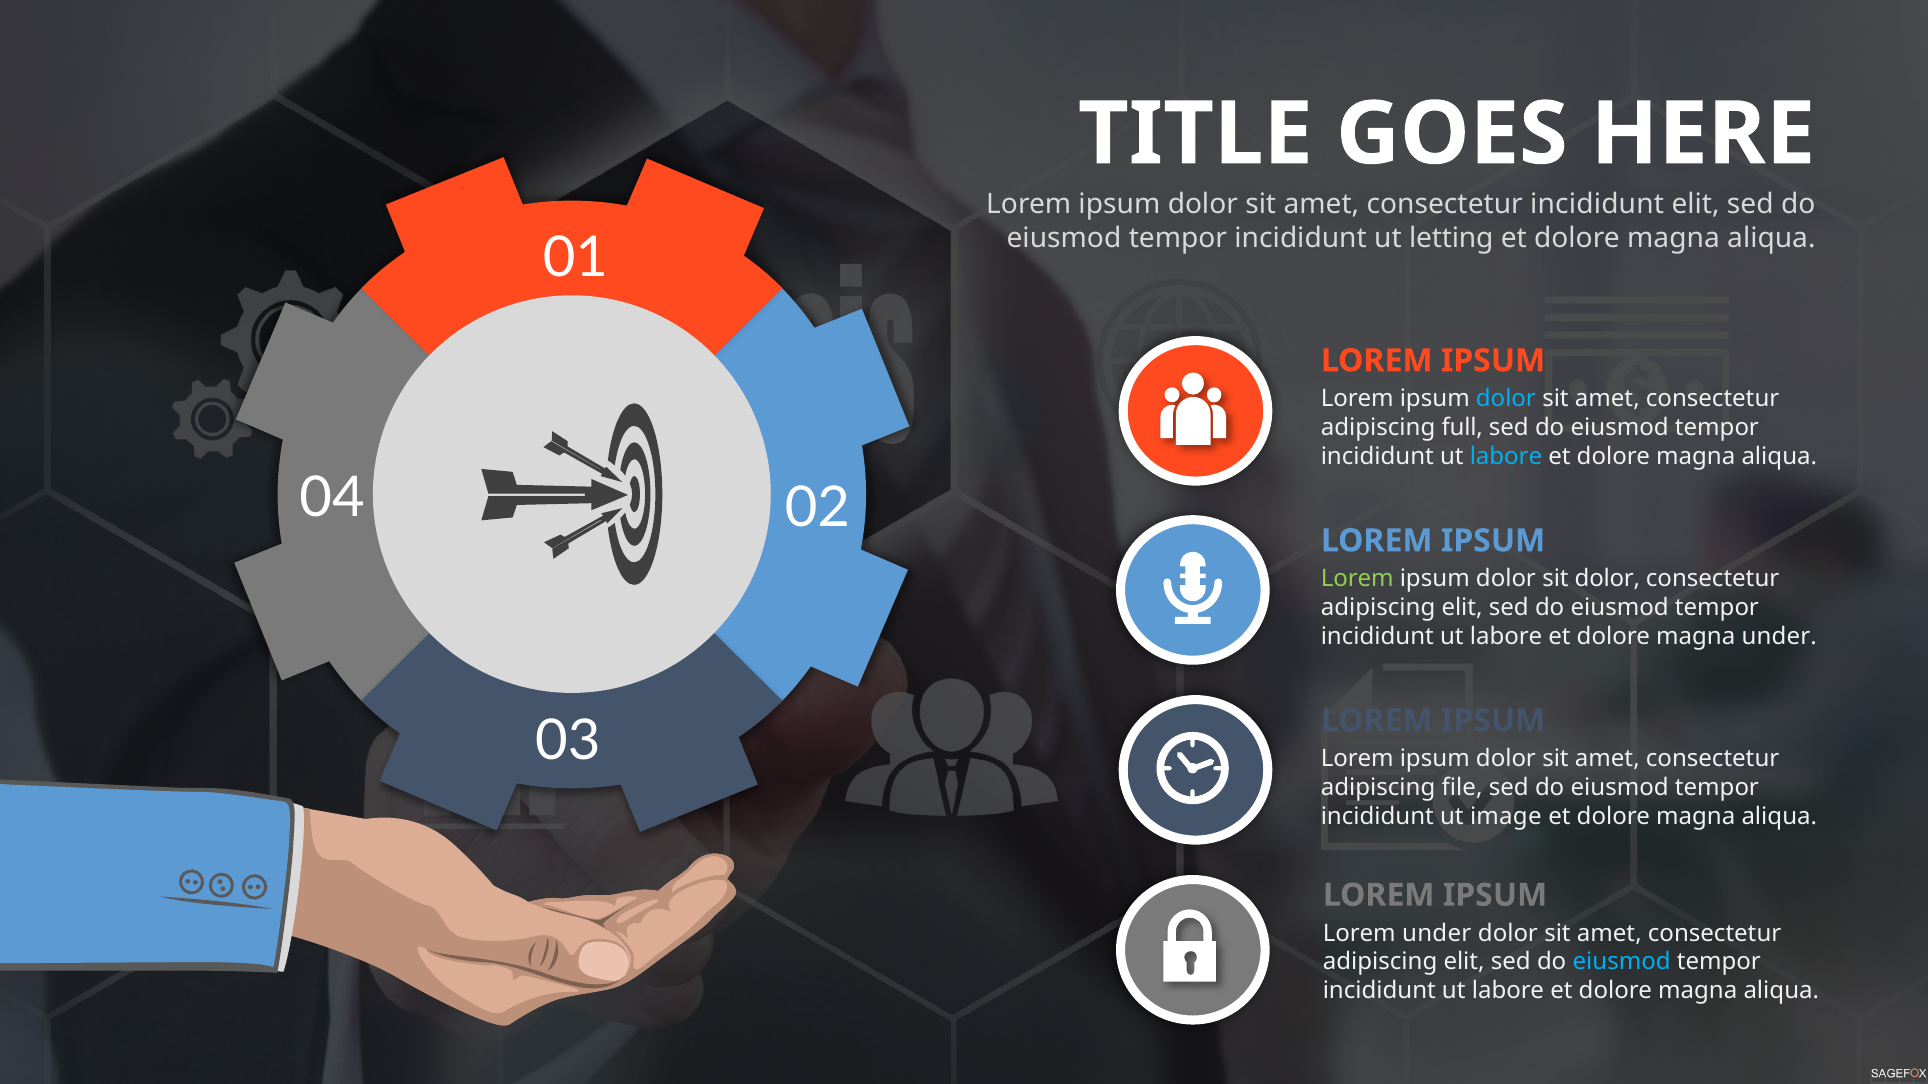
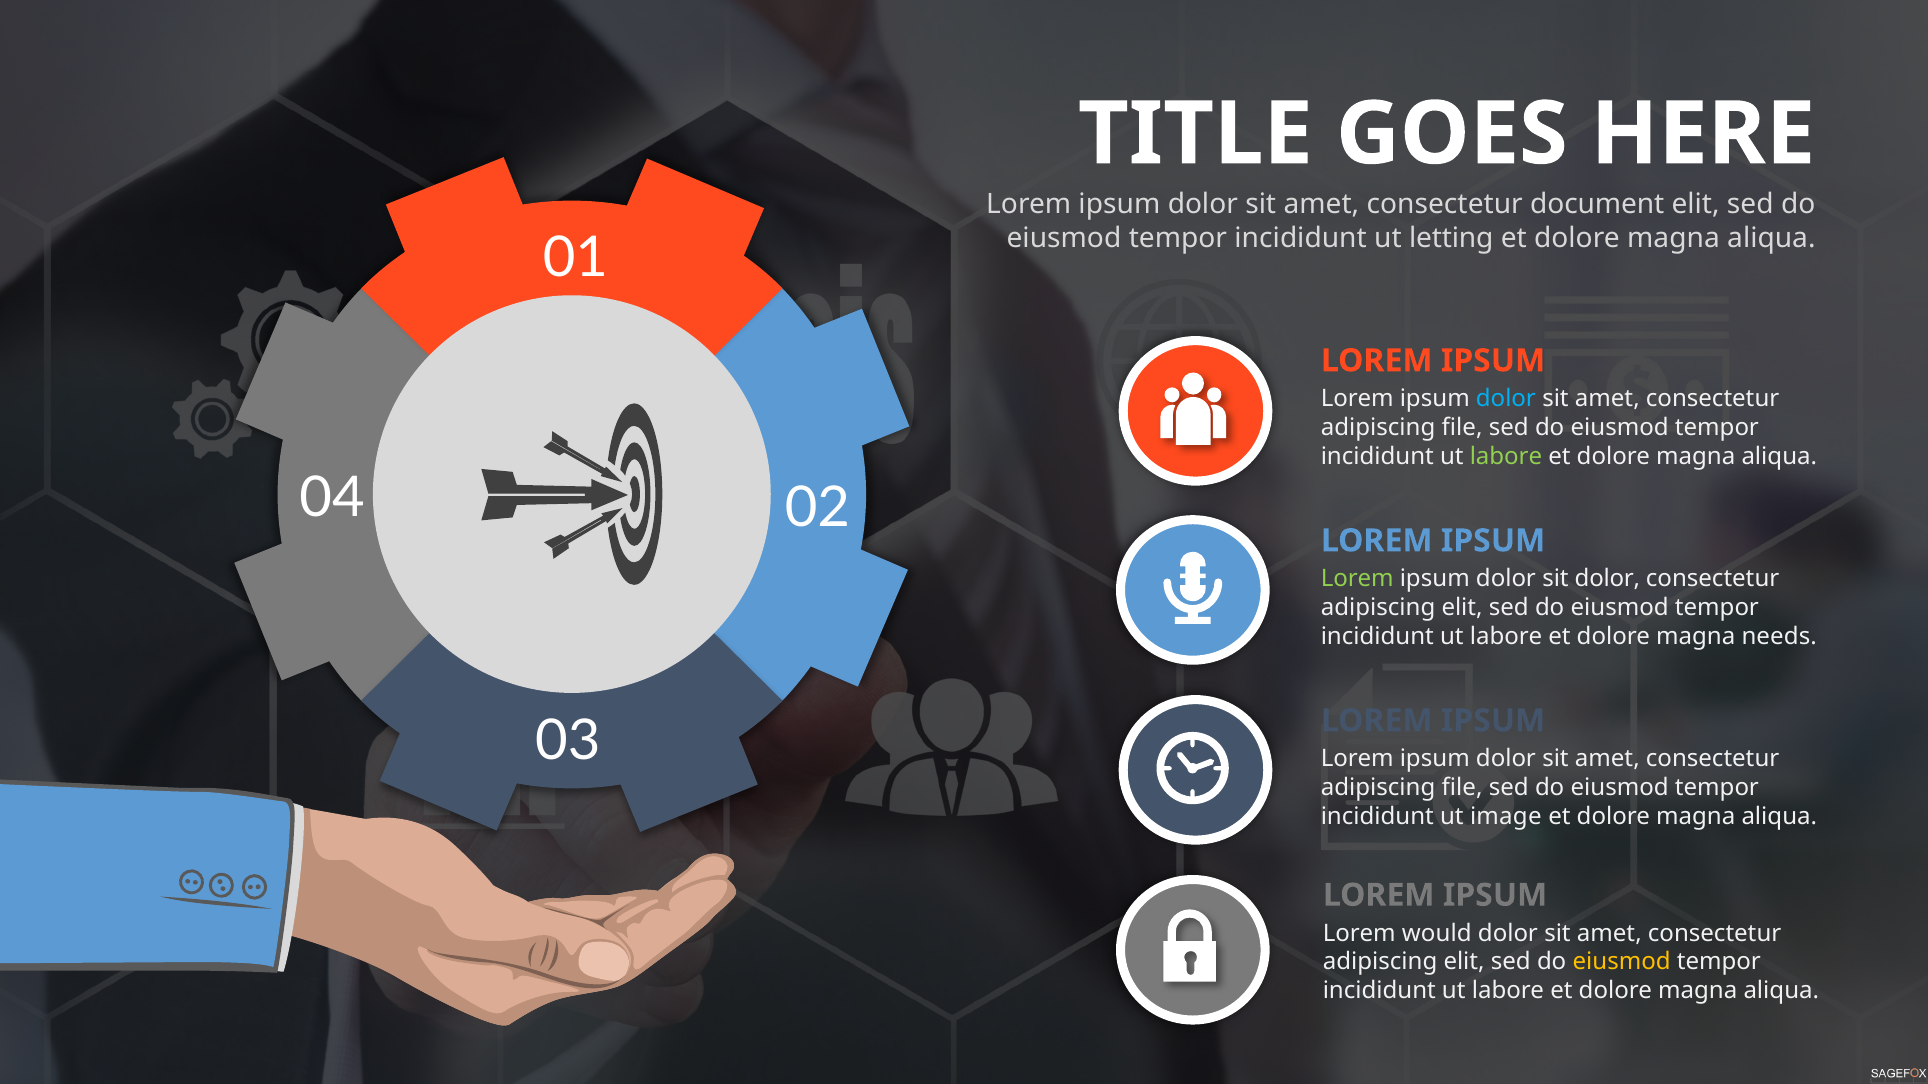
incididunt at (1597, 204): incididunt -> document
full at (1462, 428): full -> file
labore at (1506, 457) colour: light blue -> light green
magna under: under -> needs
Lorem under: under -> would
eiusmod at (1622, 962) colour: light blue -> yellow
